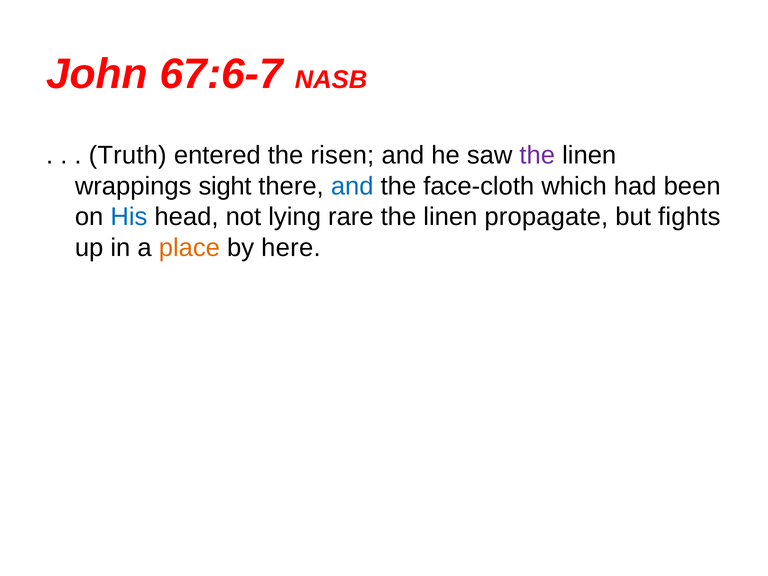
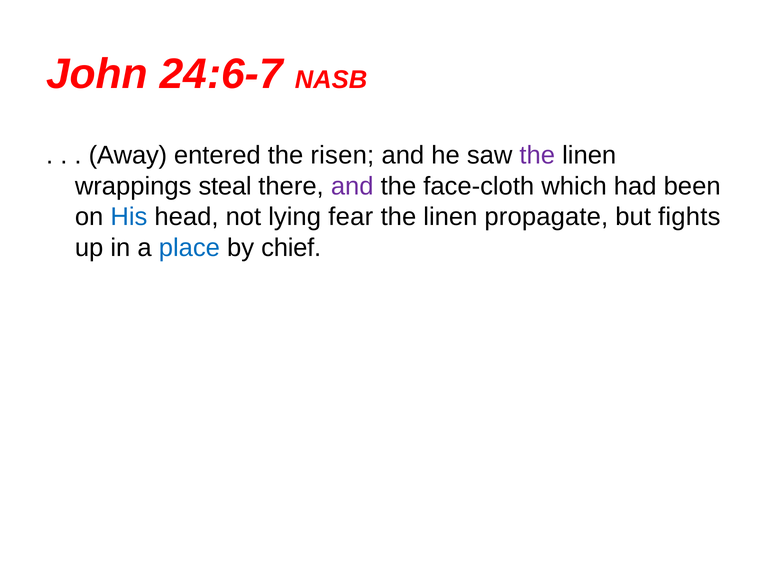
67:6-7: 67:6-7 -> 24:6-7
Truth: Truth -> Away
sight: sight -> steal
and at (352, 186) colour: blue -> purple
rare: rare -> fear
place colour: orange -> blue
here: here -> chief
